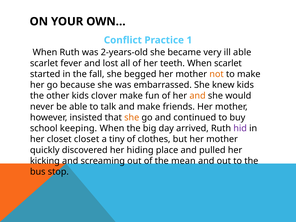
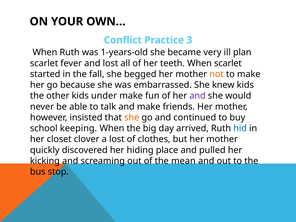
1: 1 -> 3
2-years-old: 2-years-old -> 1-years-old
ill able: able -> plan
clover: clover -> under
and at (198, 96) colour: orange -> purple
hid colour: purple -> blue
closet closet: closet -> clover
a tiny: tiny -> lost
